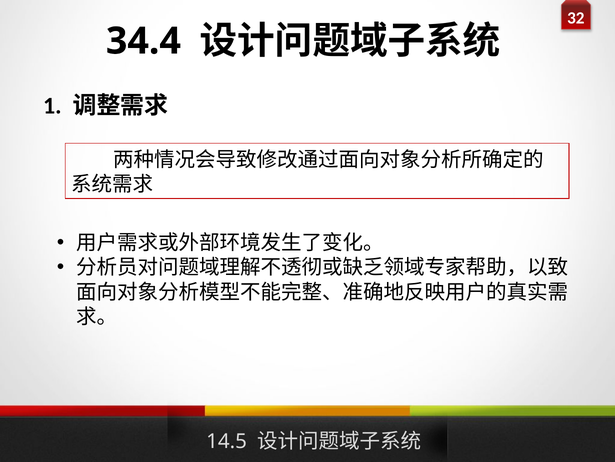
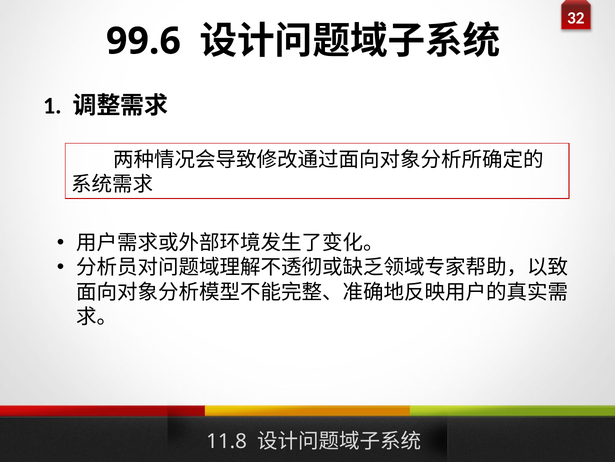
34.4: 34.4 -> 99.6
14.5: 14.5 -> 11.8
